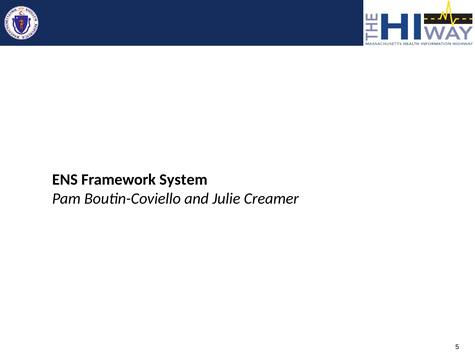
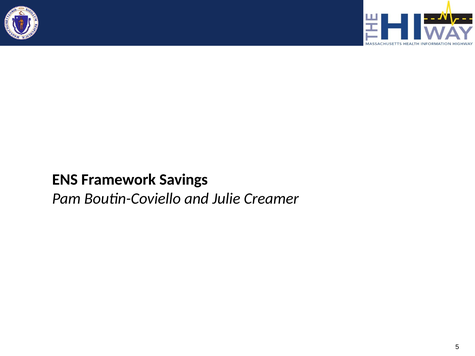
System: System -> Savings
